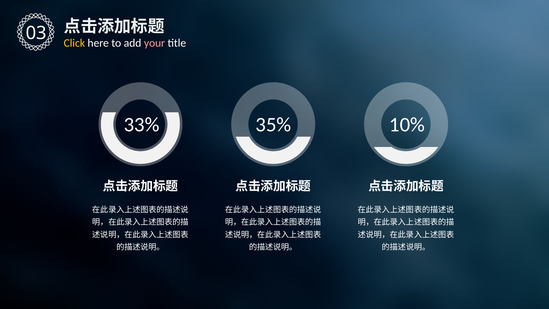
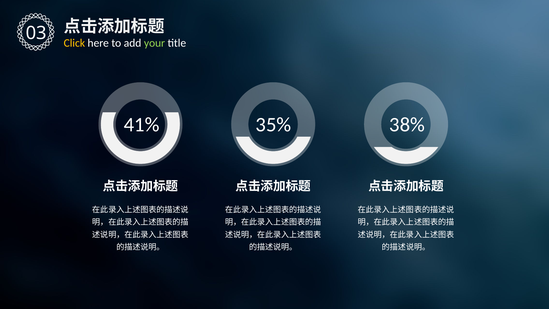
your colour: pink -> light green
33%: 33% -> 41%
10%: 10% -> 38%
